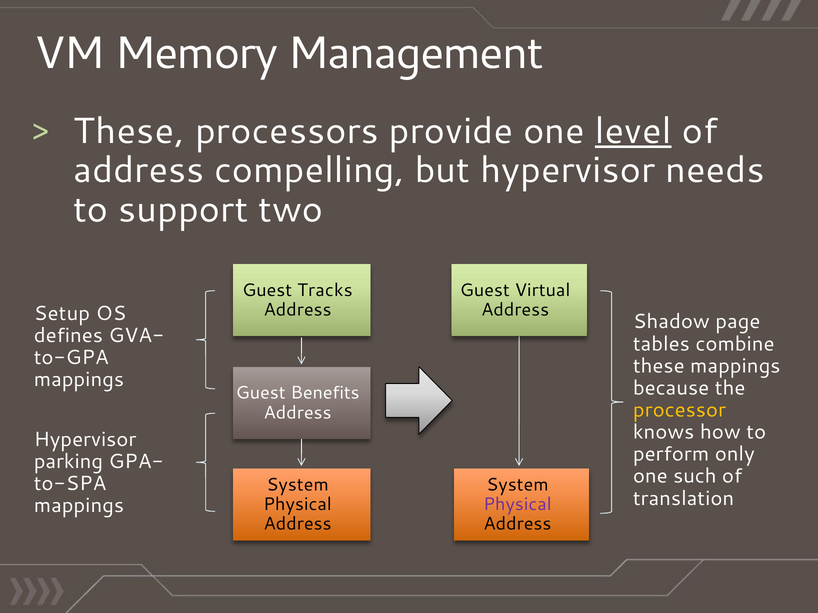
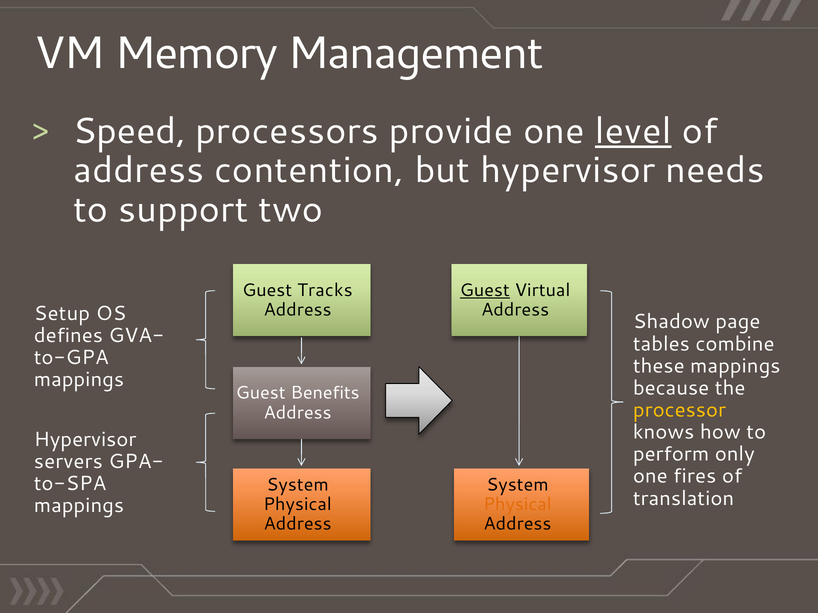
These at (129, 131): These -> Speed
compelling: compelling -> contention
Guest at (485, 290) underline: none -> present
parking: parking -> servers
such: such -> fires
Physical at (517, 505) colour: purple -> orange
